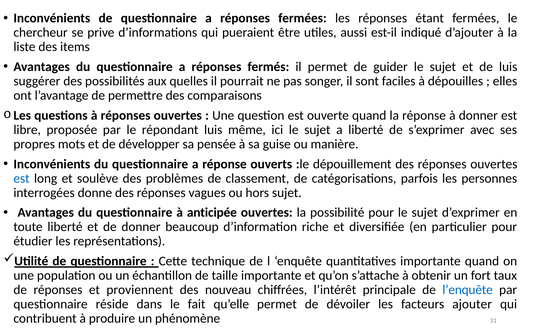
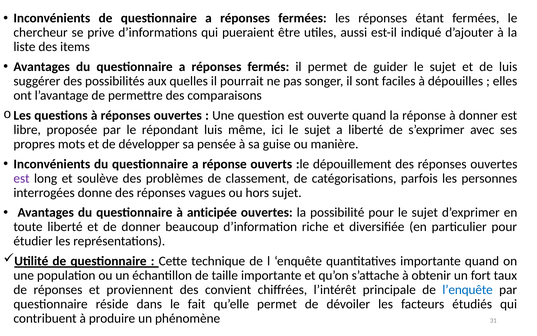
est at (22, 178) colour: blue -> purple
nouveau: nouveau -> convient
ajouter: ajouter -> étudiés
